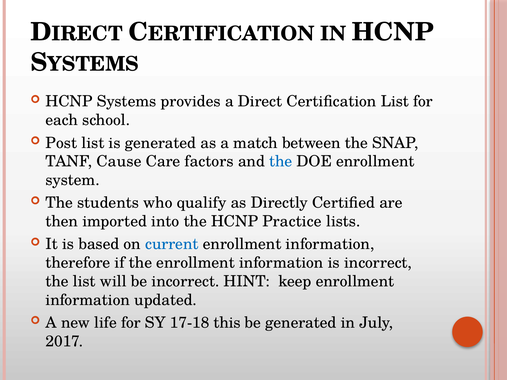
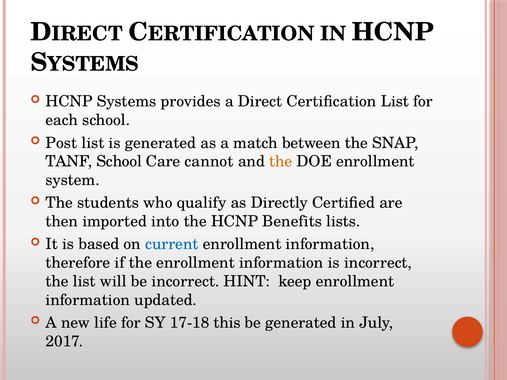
TANF Cause: Cause -> School
factors: factors -> cannot
the at (281, 162) colour: blue -> orange
Practice: Practice -> Benefits
